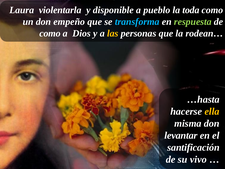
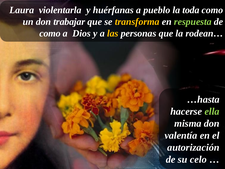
disponible: disponible -> huérfanas
empeño: empeño -> trabajar
transforma colour: light blue -> yellow
ella colour: yellow -> light green
levantar: levantar -> valentía
santificación: santificación -> autorización
vivo: vivo -> celo
